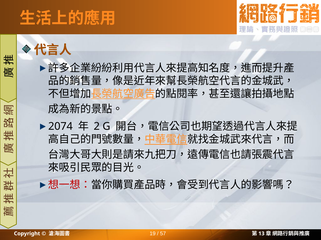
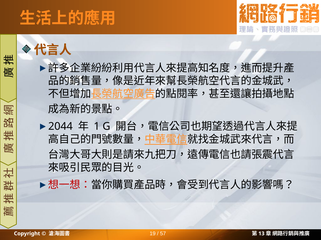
2074: 2074 -> 2044
2: 2 -> 1
